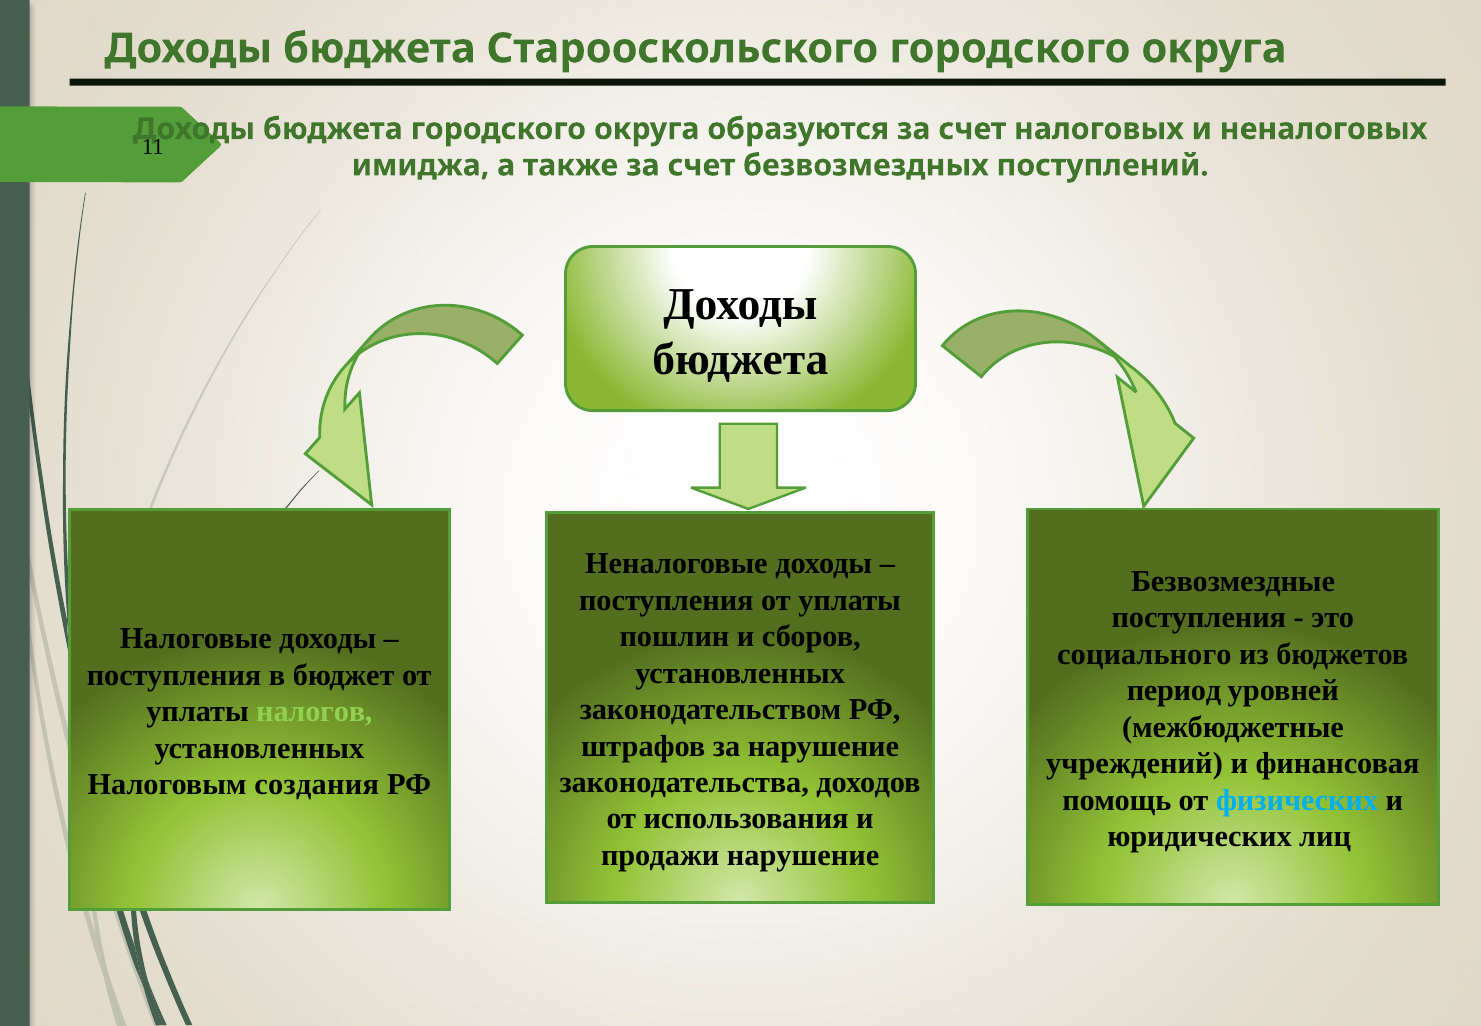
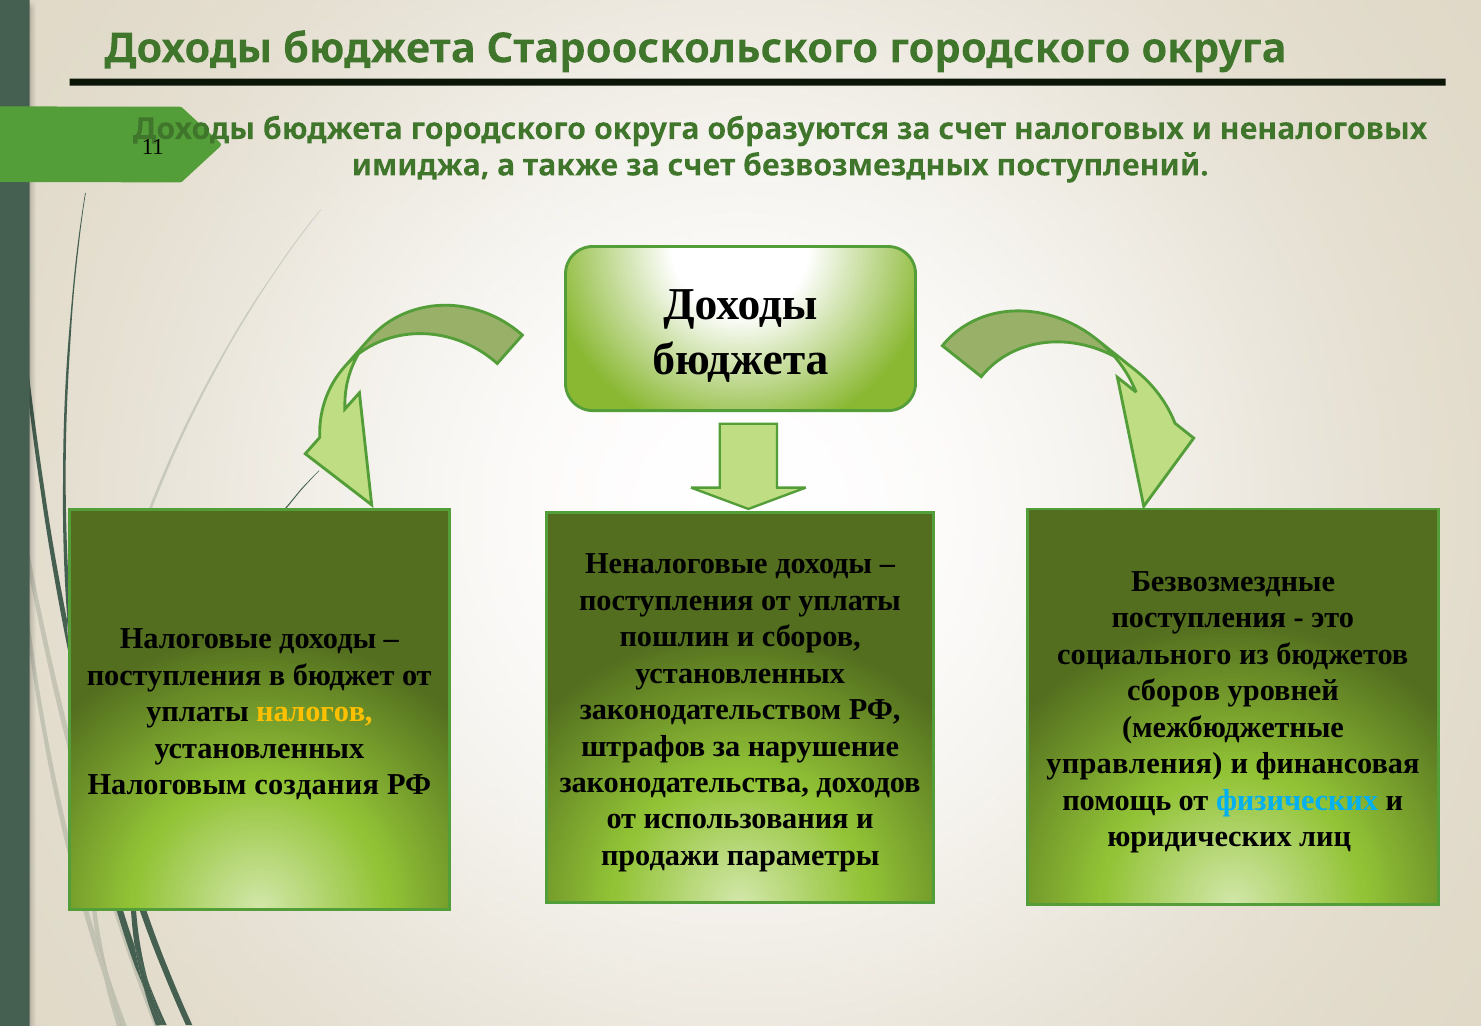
период at (1174, 690): период -> сборов
налогов colour: light green -> yellow
учреждений: учреждений -> управления
продажи нарушение: нарушение -> параметры
